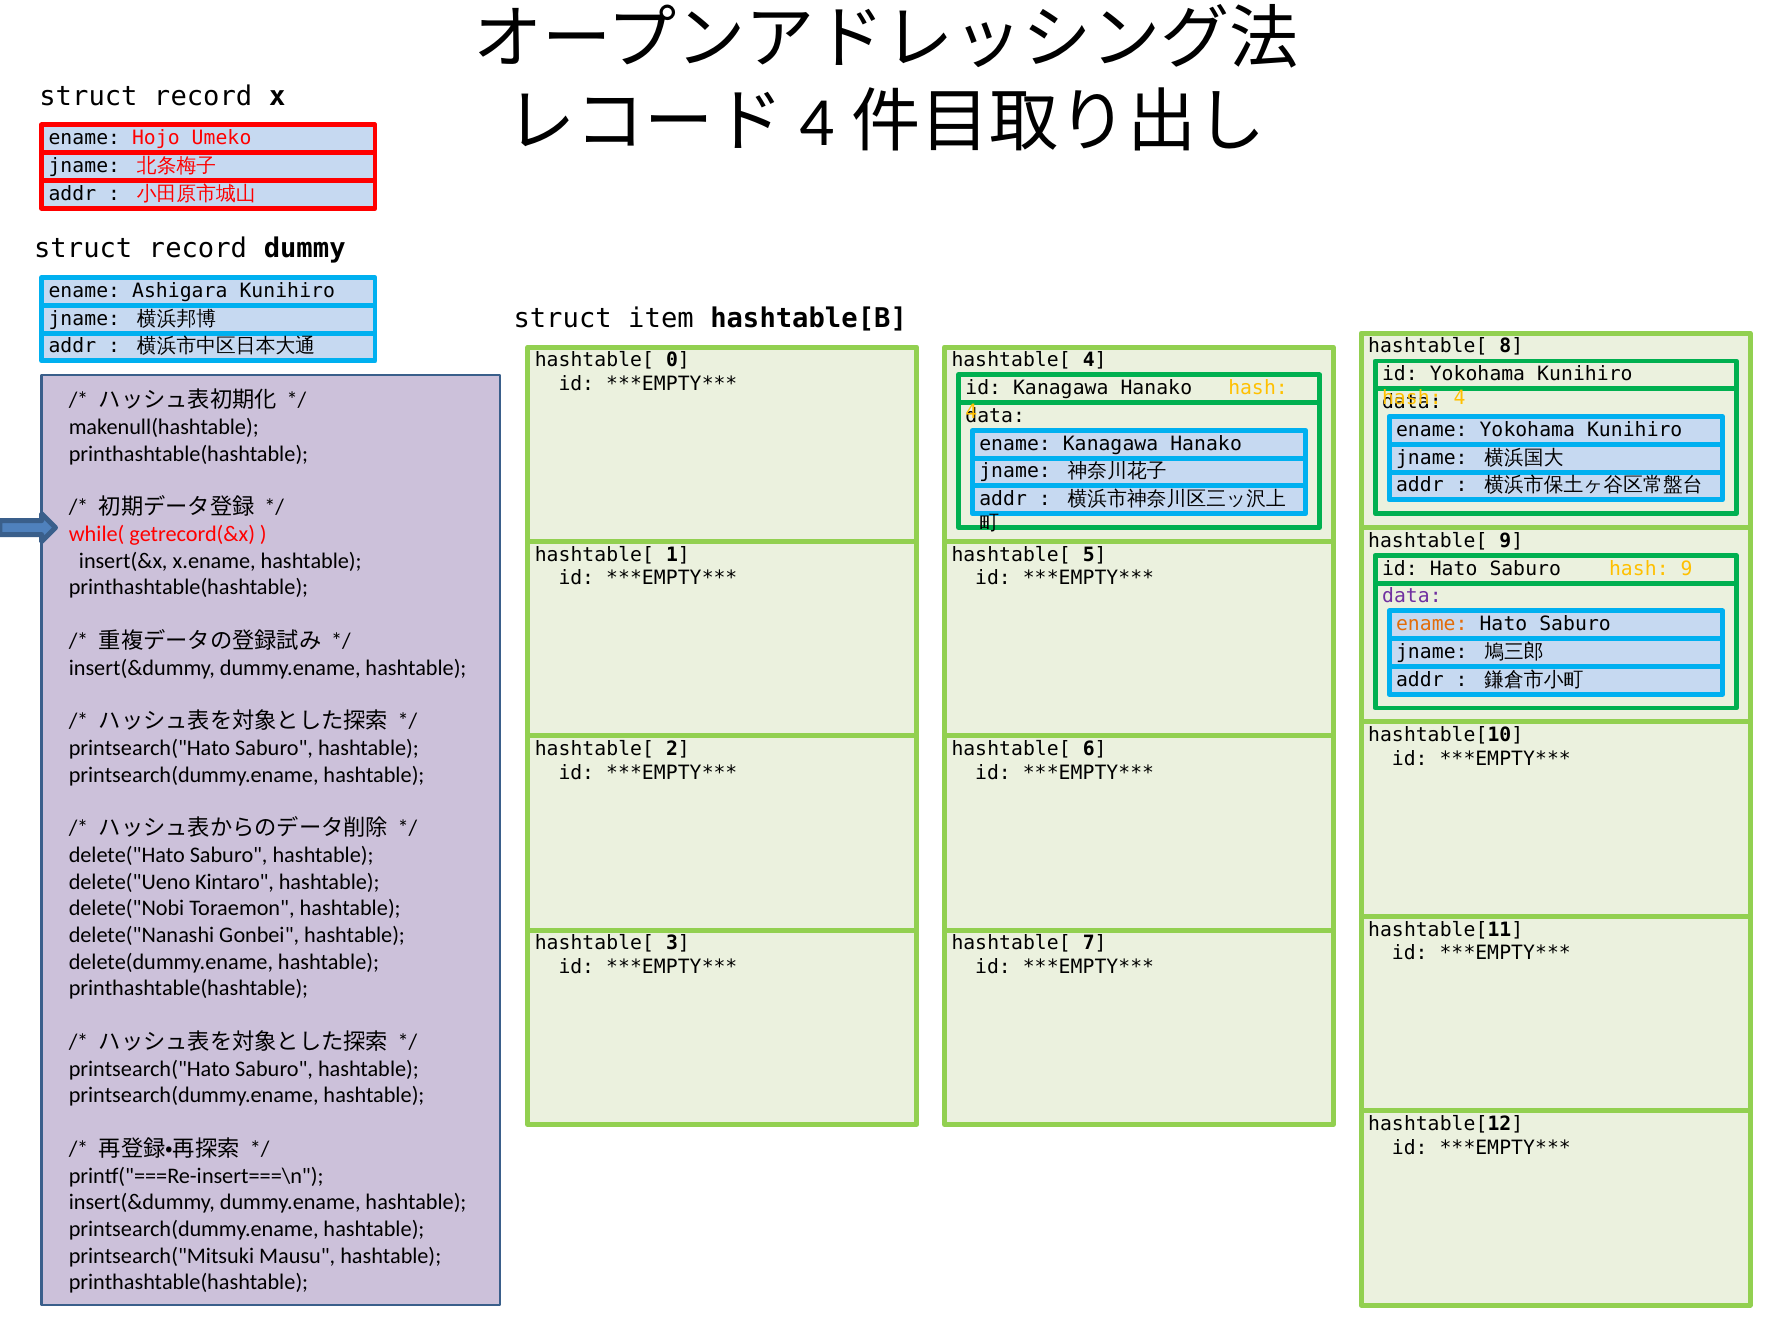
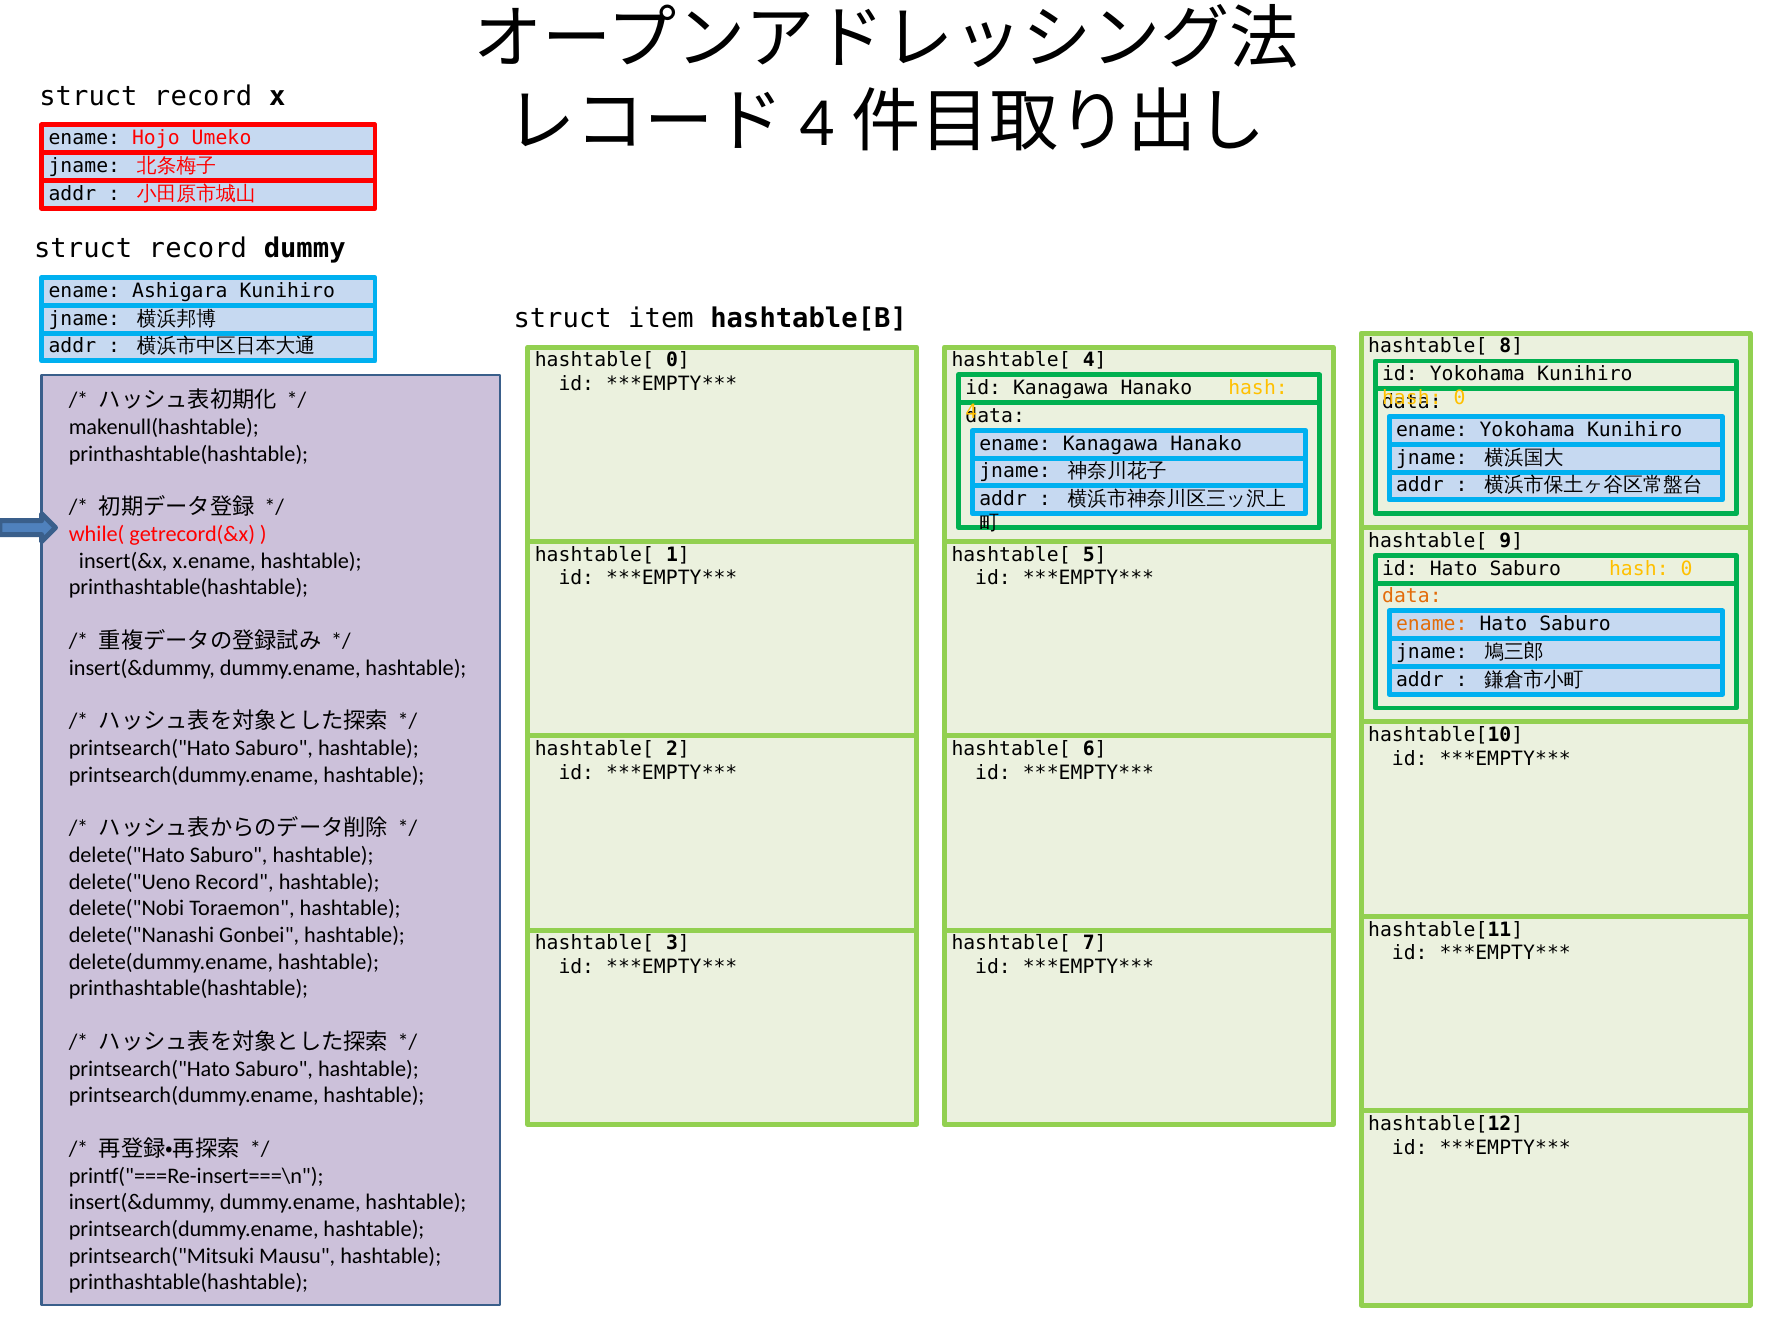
4 at (1460, 398): 4 -> 0
9 at (1687, 569): 9 -> 0
data at (1412, 597) colour: purple -> orange
delete("Ueno Kintaro: Kintaro -> Record
